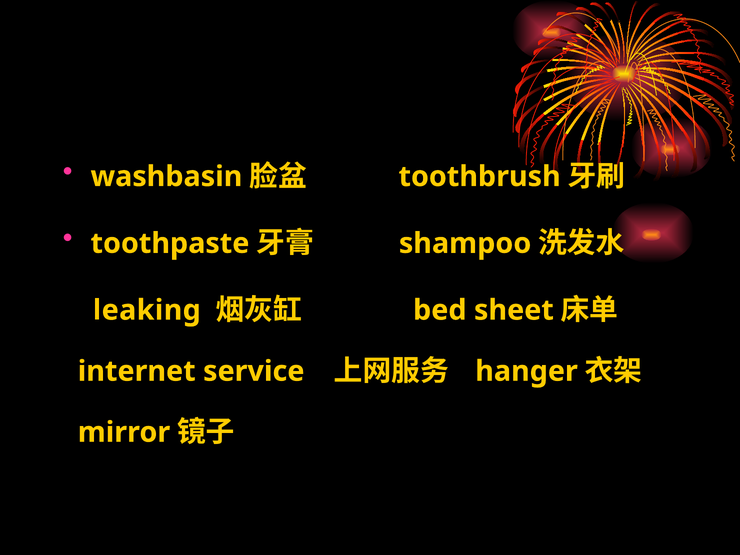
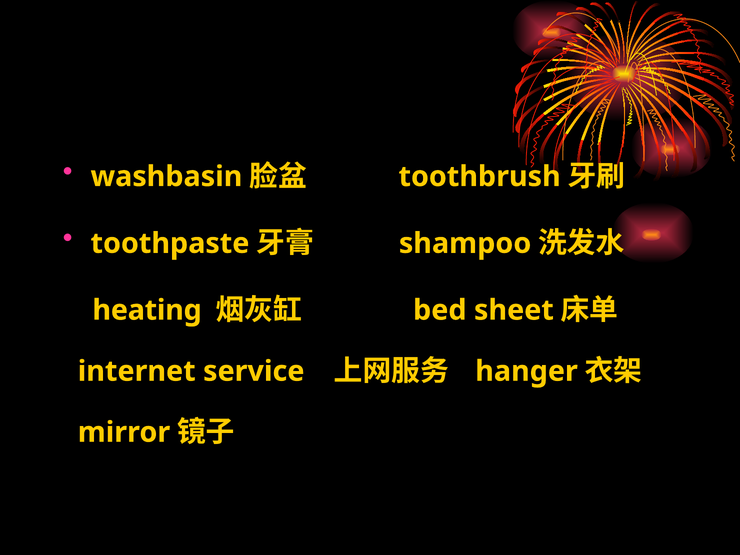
leaking: leaking -> heating
